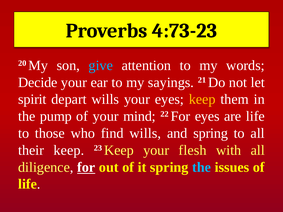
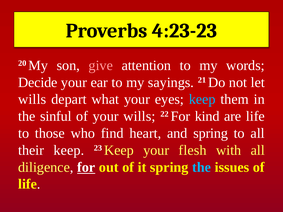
4:73-23: 4:73-23 -> 4:23-23
give colour: light blue -> pink
spirit at (32, 99): spirit -> wills
depart wills: wills -> what
keep at (202, 99) colour: yellow -> light blue
pump: pump -> sinful
your mind: mind -> wills
For eyes: eyes -> kind
find wills: wills -> heart
